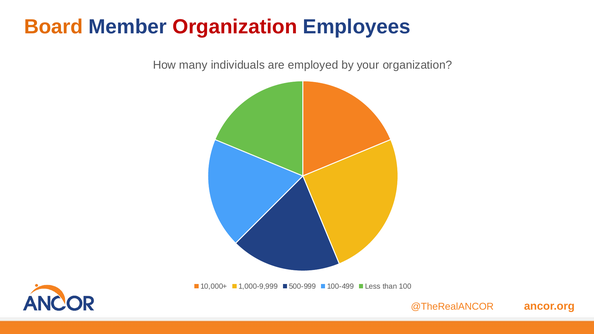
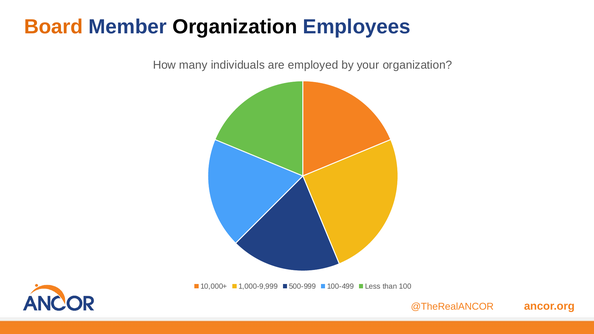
Organization at (235, 27) colour: red -> black
